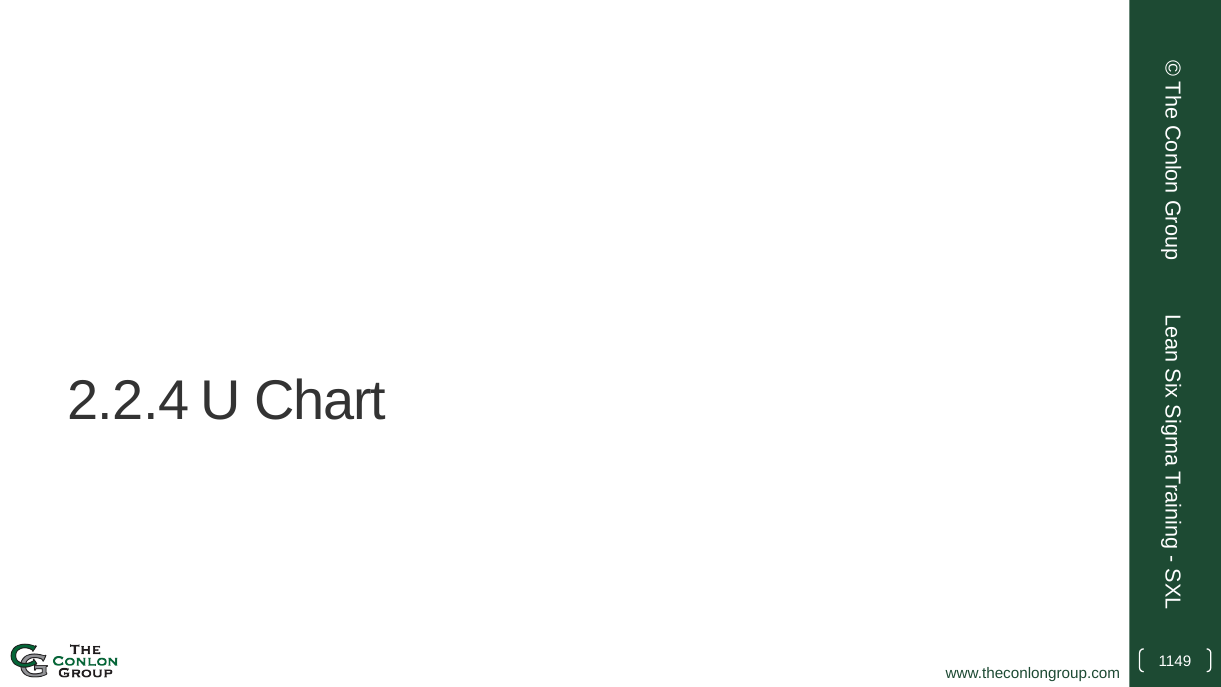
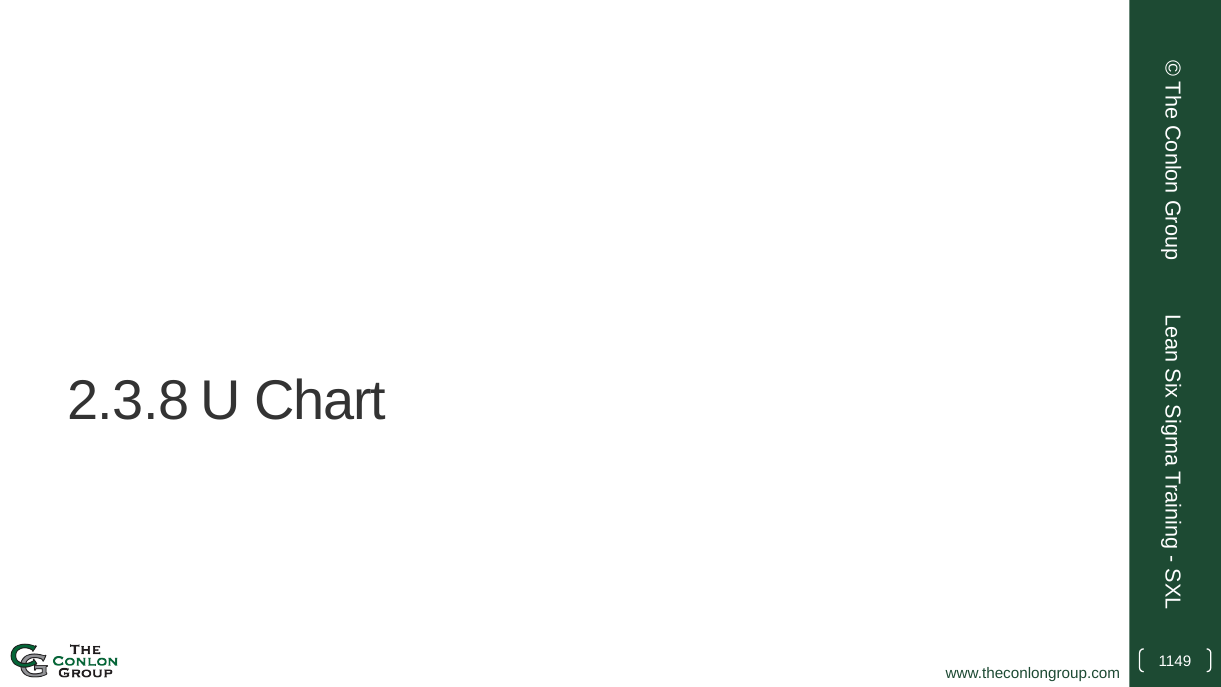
2.2.4: 2.2.4 -> 2.3.8
